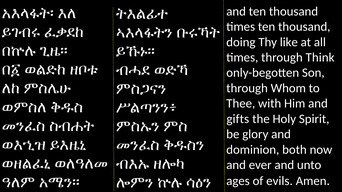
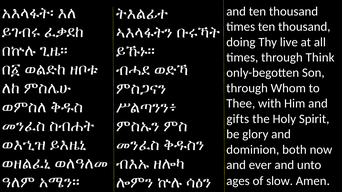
like: like -> live
evils: evils -> slow
